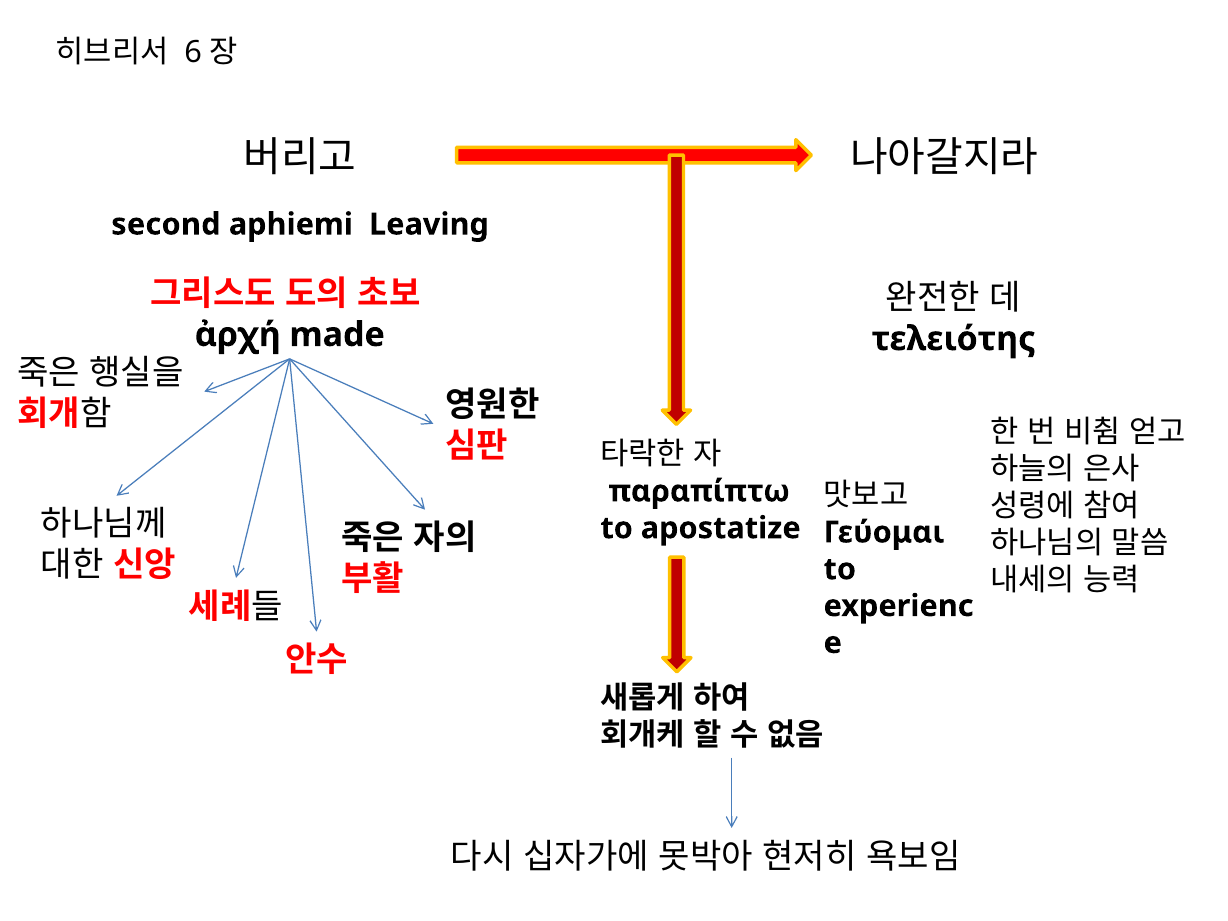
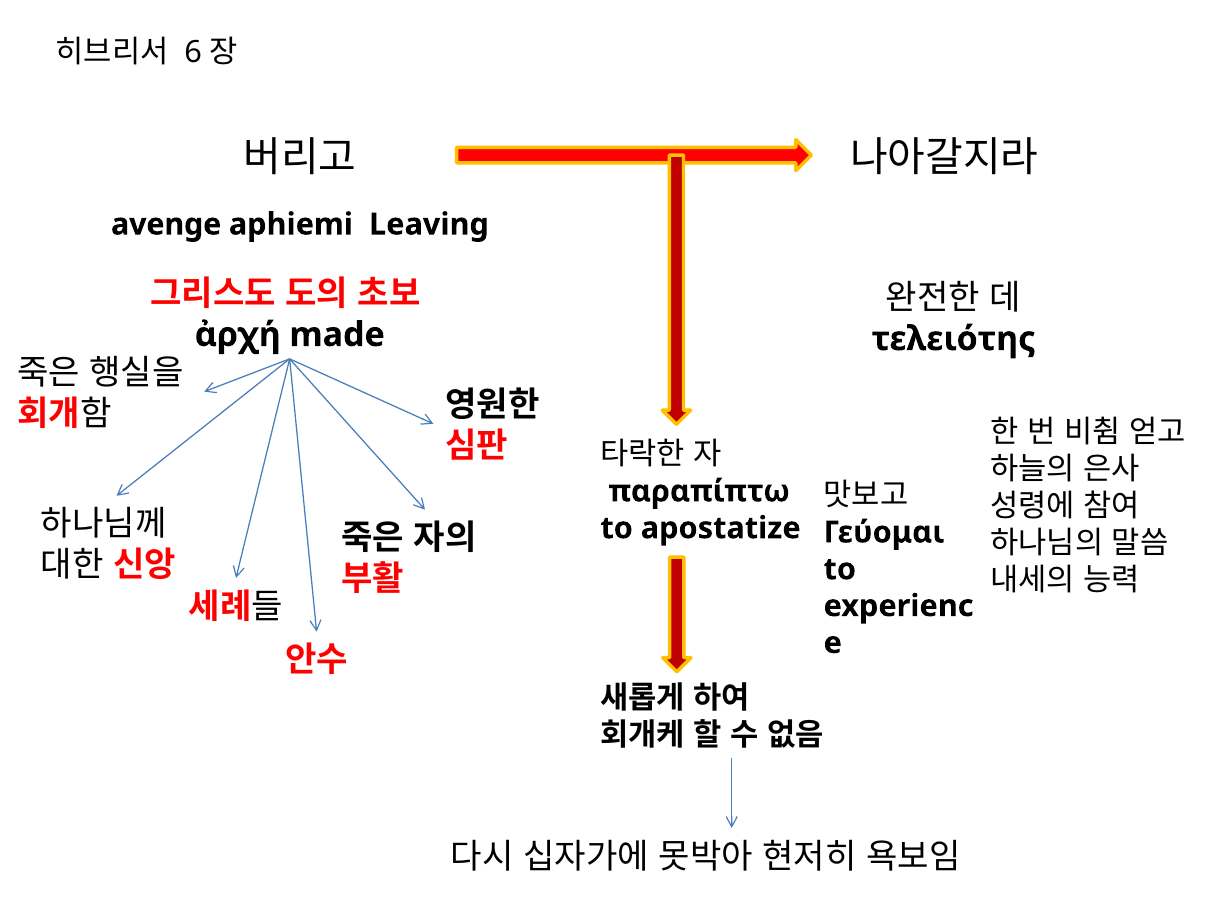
second: second -> avenge
